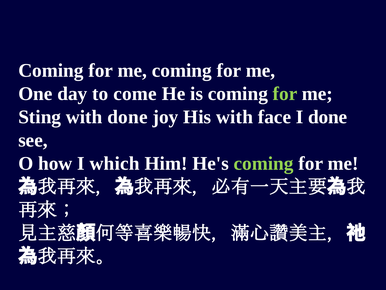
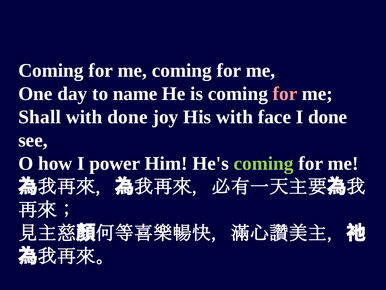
come: come -> name
for at (285, 94) colour: light green -> pink
Sting: Sting -> Shall
which: which -> power
